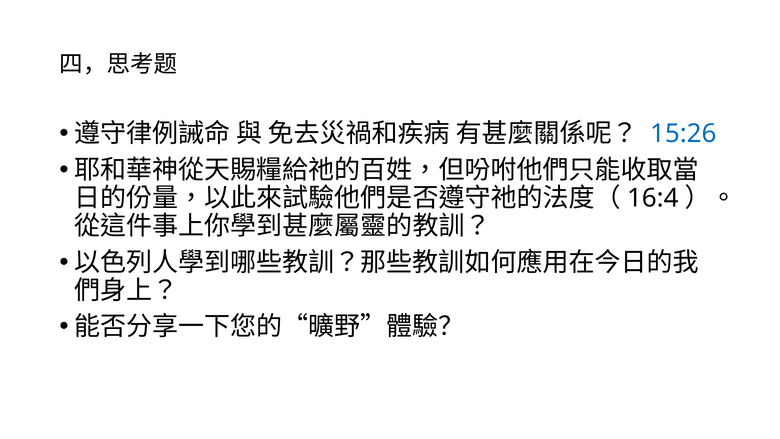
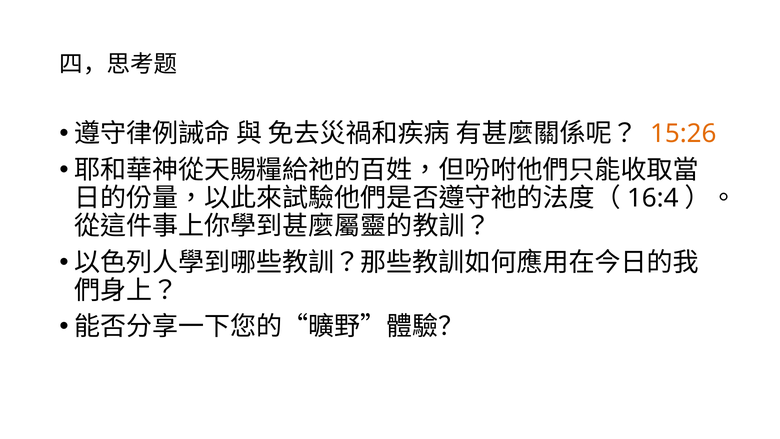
15:26 colour: blue -> orange
